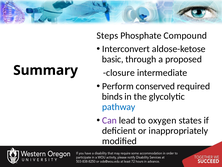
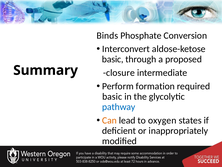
Steps: Steps -> Binds
Compound: Compound -> Conversion
conserved: conserved -> formation
binds at (112, 96): binds -> basic
Can colour: purple -> orange
